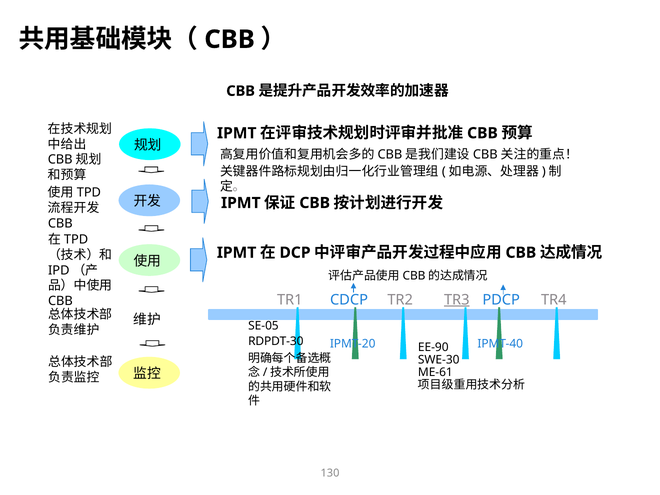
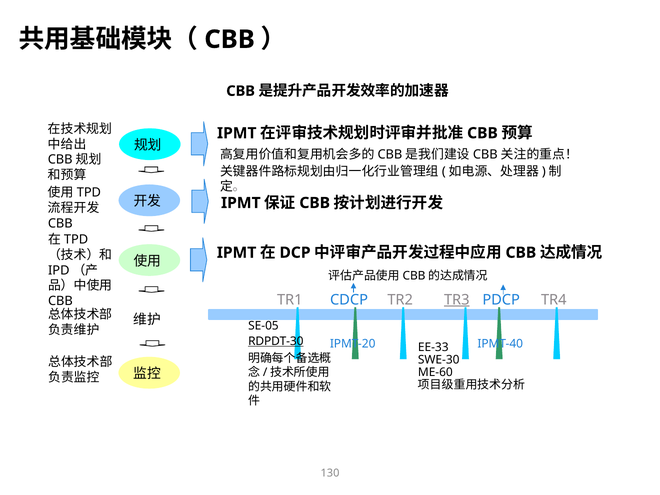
RDPDT-30 underline: none -> present
EE-90: EE-90 -> EE-33
ME-61: ME-61 -> ME-60
